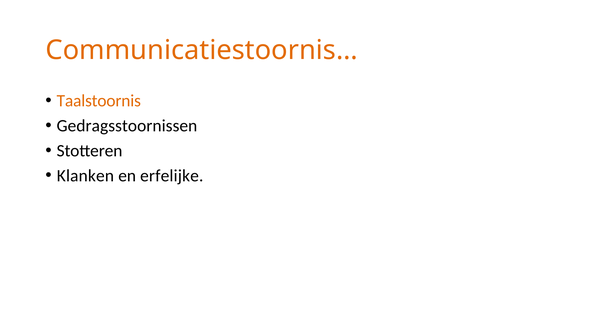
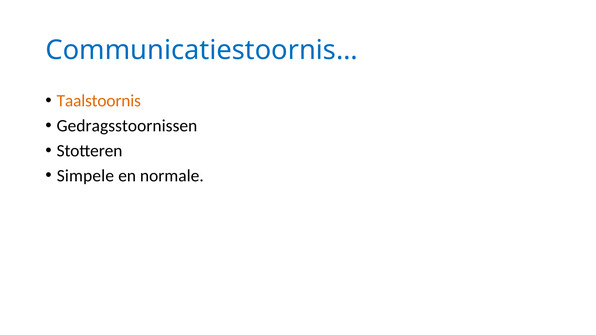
Communicatiestoornis… colour: orange -> blue
Klanken: Klanken -> Simpele
erfelijke: erfelijke -> normale
